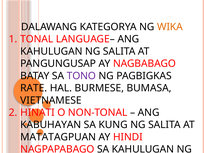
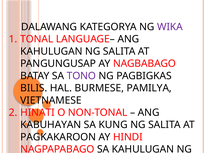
WIKA colour: orange -> purple
RATE: RATE -> BILIS
BUMASA: BUMASA -> PAMILYA
MATATAGPUAN: MATATAGPUAN -> PAGKAKAROON
